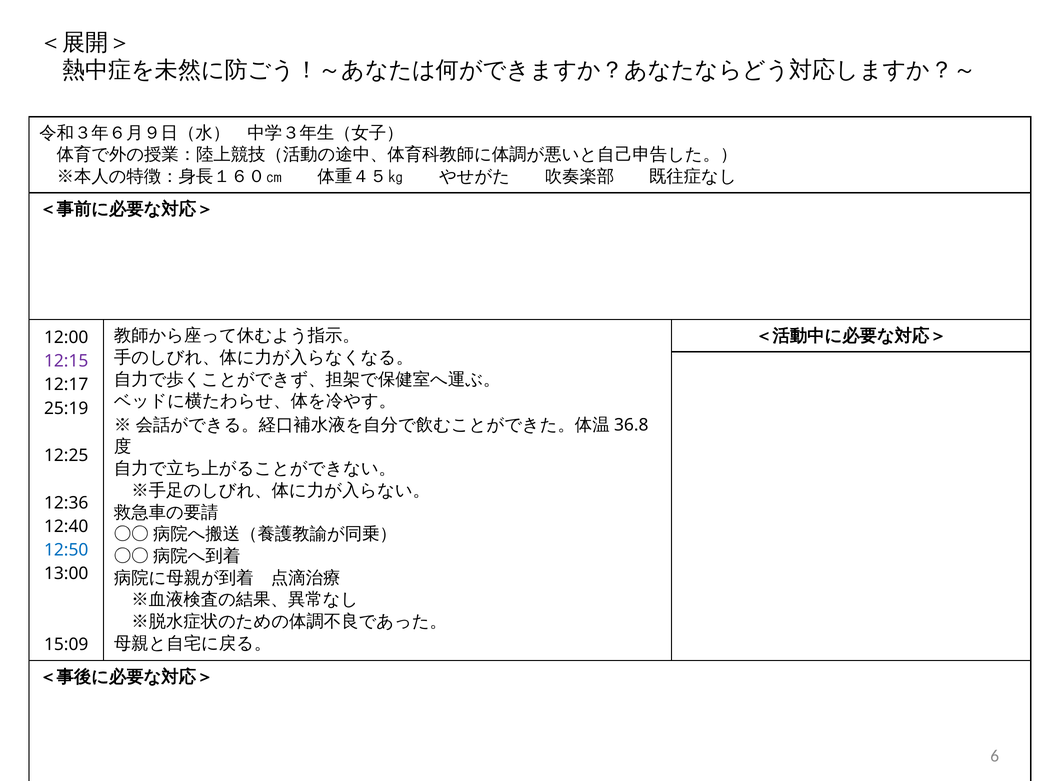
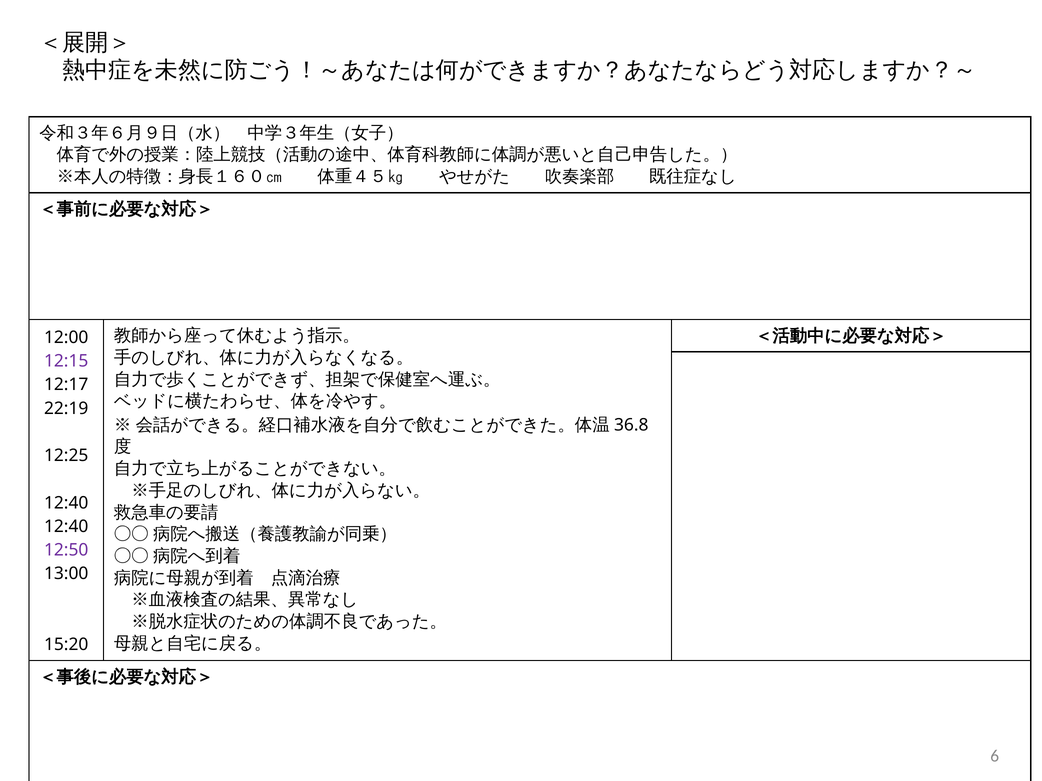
25:19: 25:19 -> 22:19
12:36 at (66, 503): 12:36 -> 12:40
12:50 colour: blue -> purple
15:09: 15:09 -> 15:20
